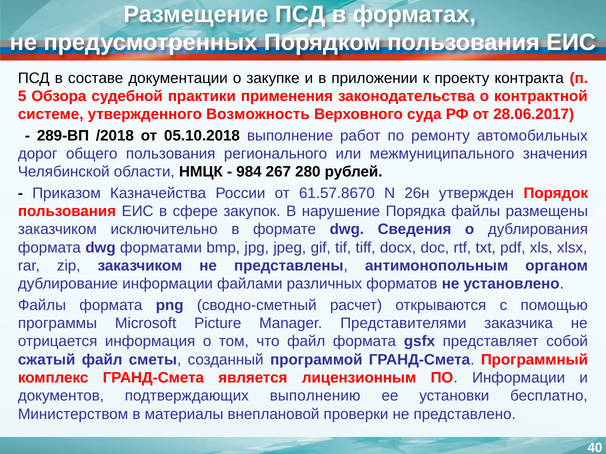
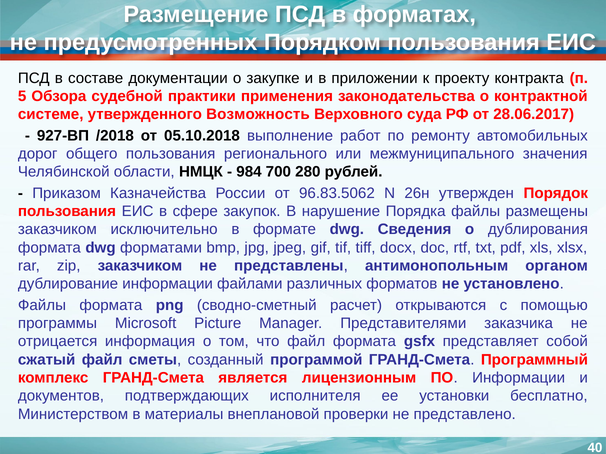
289-ВП: 289-ВП -> 927-ВП
267: 267 -> 700
61.57.8670: 61.57.8670 -> 96.83.5062
выполнению: выполнению -> исполнителя
